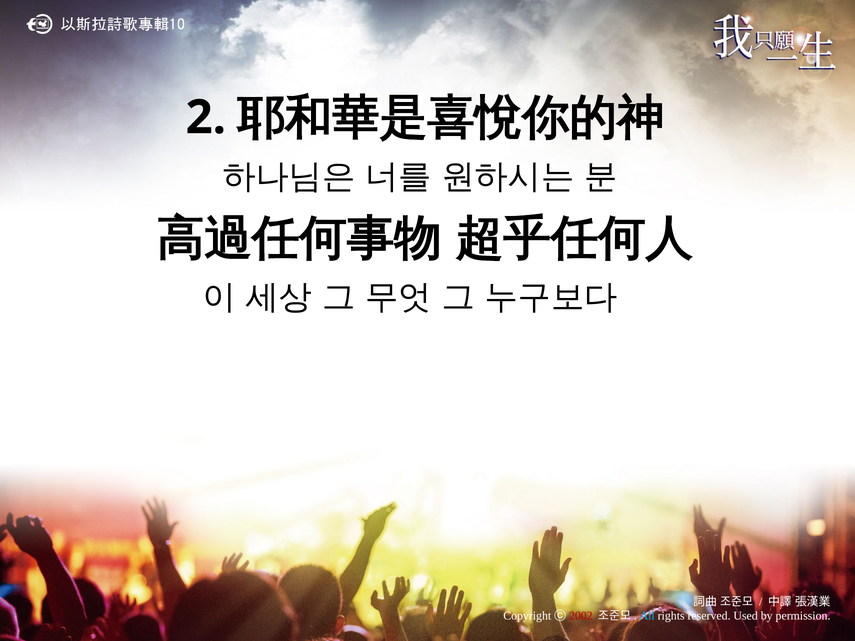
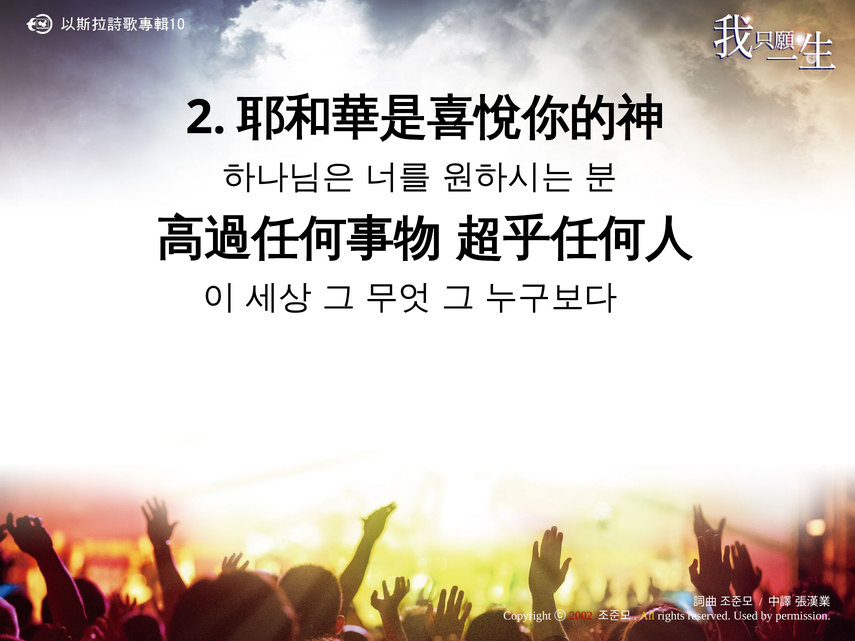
All colour: light blue -> yellow
